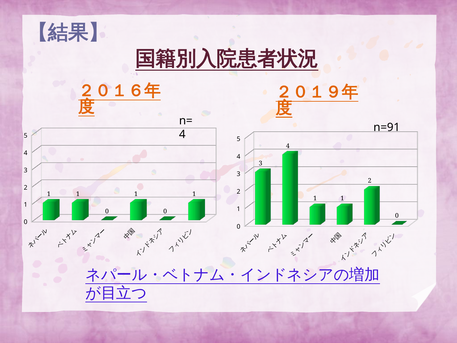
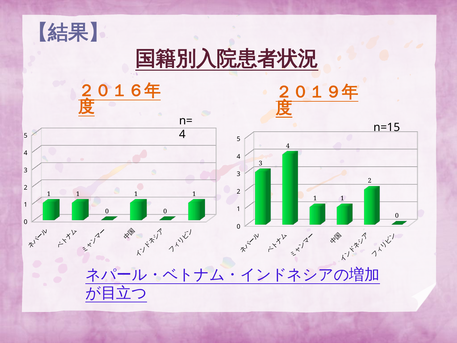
n=91: n=91 -> n=15
